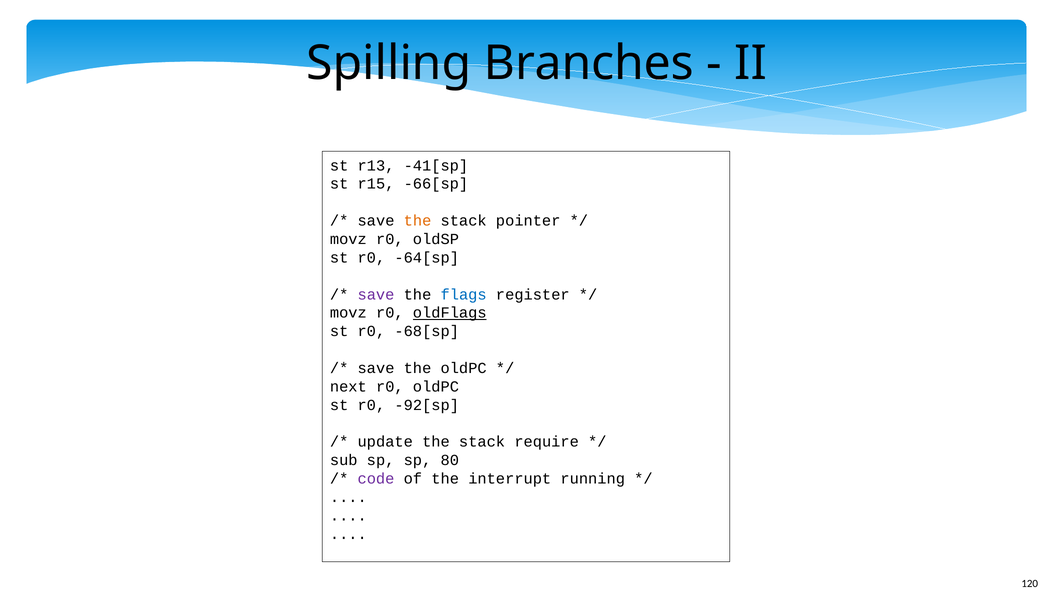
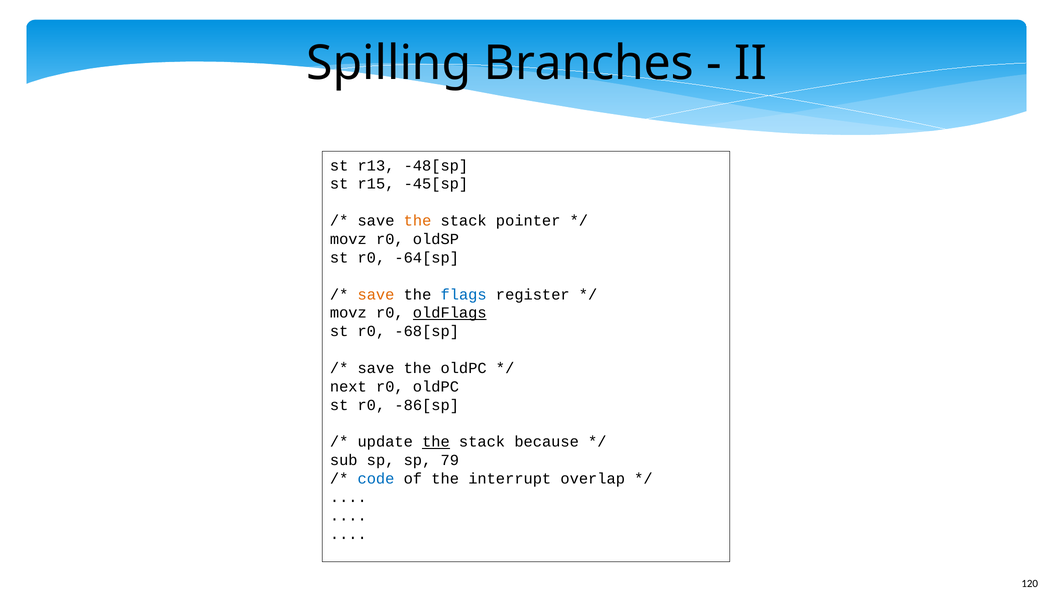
-41[sp: -41[sp -> -48[sp
-66[sp: -66[sp -> -45[sp
save at (376, 294) colour: purple -> orange
-92[sp: -92[sp -> -86[sp
the at (436, 442) underline: none -> present
require: require -> because
80: 80 -> 79
code colour: purple -> blue
running: running -> overlap
